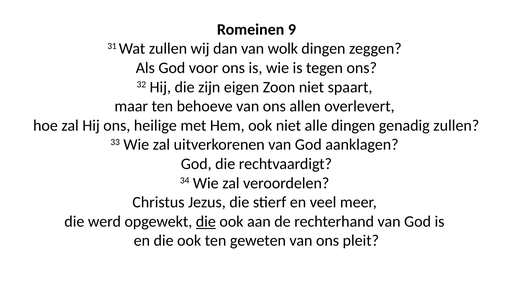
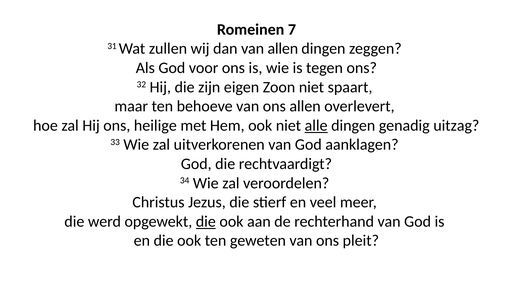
9: 9 -> 7
van wolk: wolk -> allen
alle underline: none -> present
genadig zullen: zullen -> uitzag
